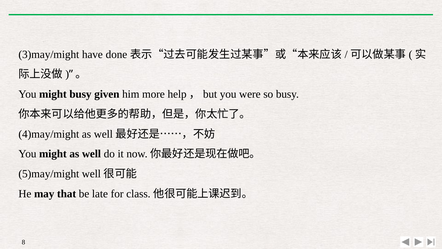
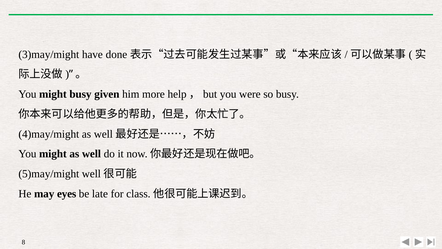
that: that -> eyes
